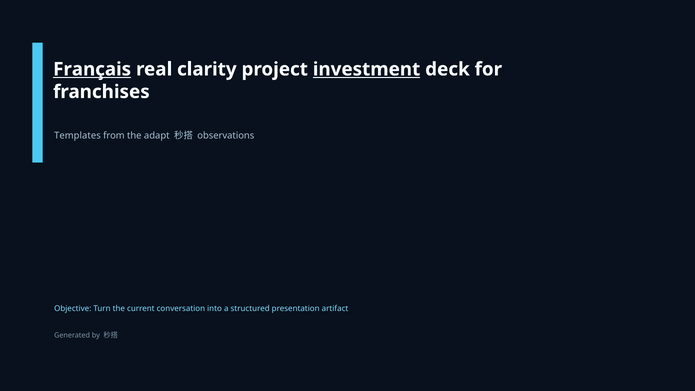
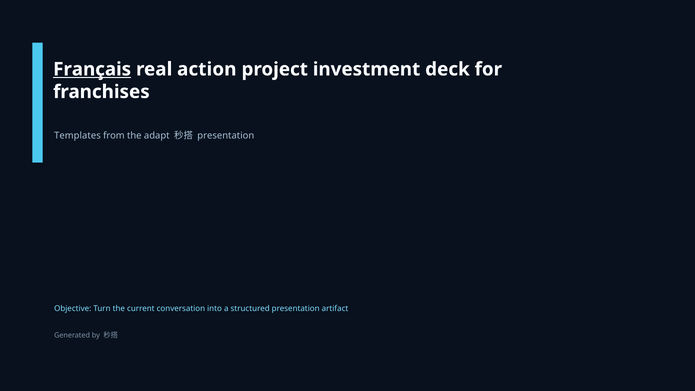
clarity: clarity -> action
investment underline: present -> none
observations at (226, 136): observations -> presentation
